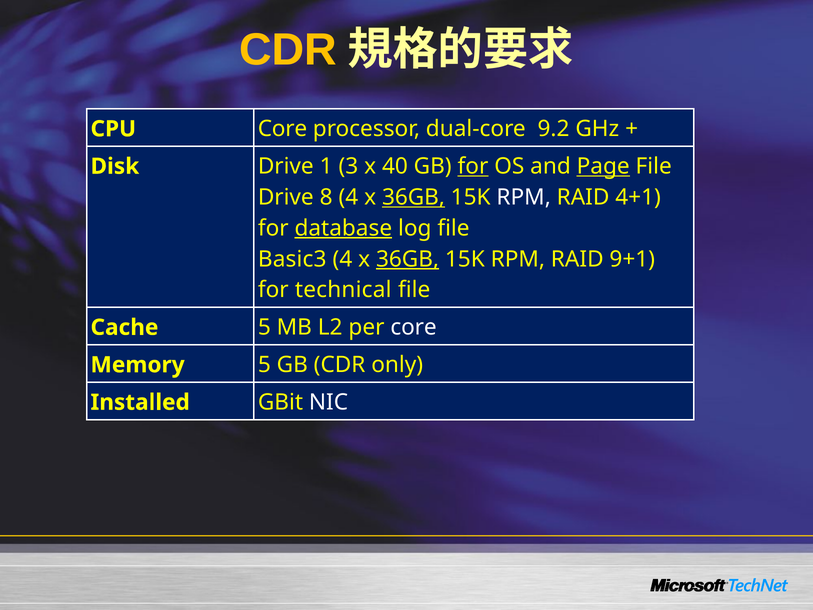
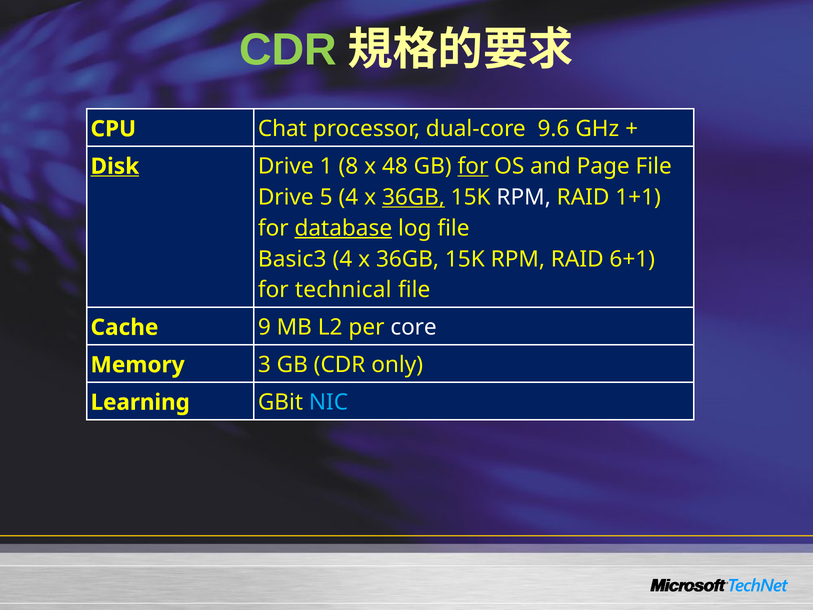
CDR at (288, 50) colour: yellow -> light green
CPU Core: Core -> Chat
9.2: 9.2 -> 9.6
Disk underline: none -> present
3: 3 -> 8
40: 40 -> 48
Page underline: present -> none
8: 8 -> 5
4+1: 4+1 -> 1+1
36GB at (408, 259) underline: present -> none
9+1: 9+1 -> 6+1
Cache 5: 5 -> 9
Memory 5: 5 -> 3
Installed: Installed -> Learning
NIC colour: white -> light blue
